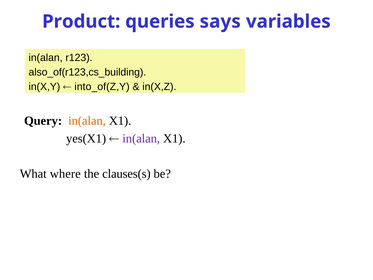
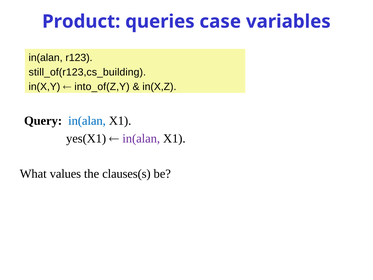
says: says -> case
also_of(r123,cs_building: also_of(r123,cs_building -> still_of(r123,cs_building
in(alan at (87, 121) colour: orange -> blue
where: where -> values
